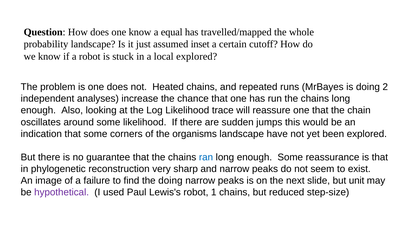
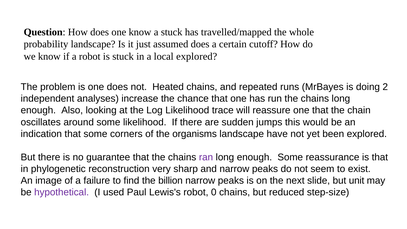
a equal: equal -> stuck
assumed inset: inset -> does
ran colour: blue -> purple
the doing: doing -> billion
1: 1 -> 0
